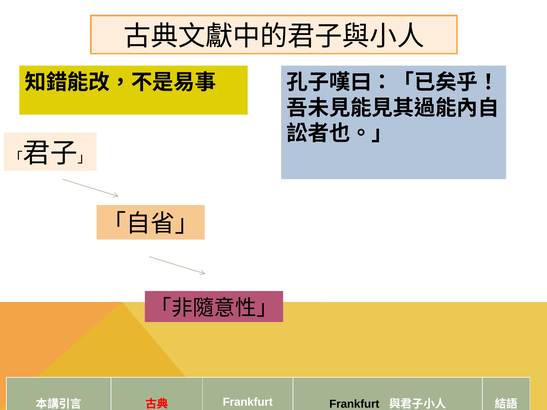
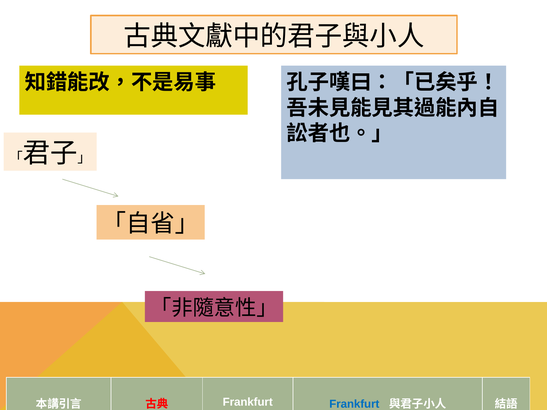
Frankfurt at (354, 404) colour: black -> blue
